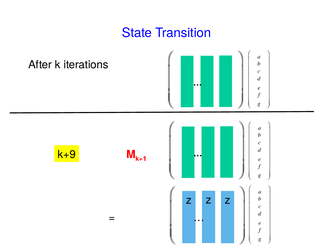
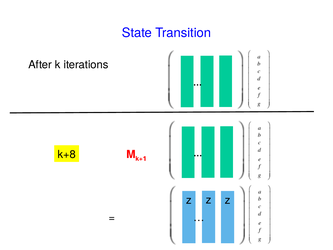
k+9: k+9 -> k+8
